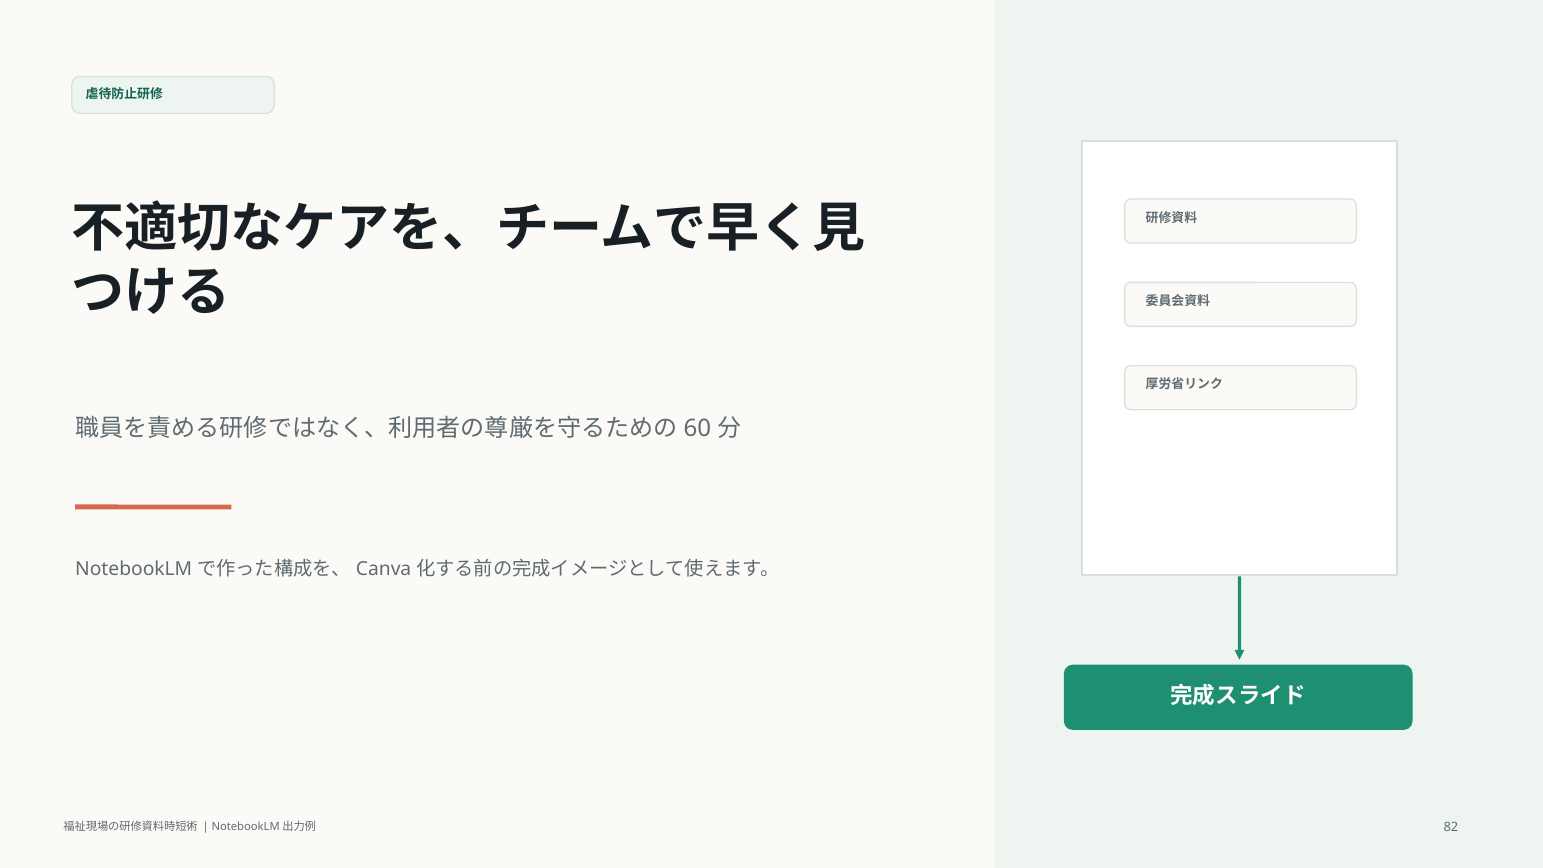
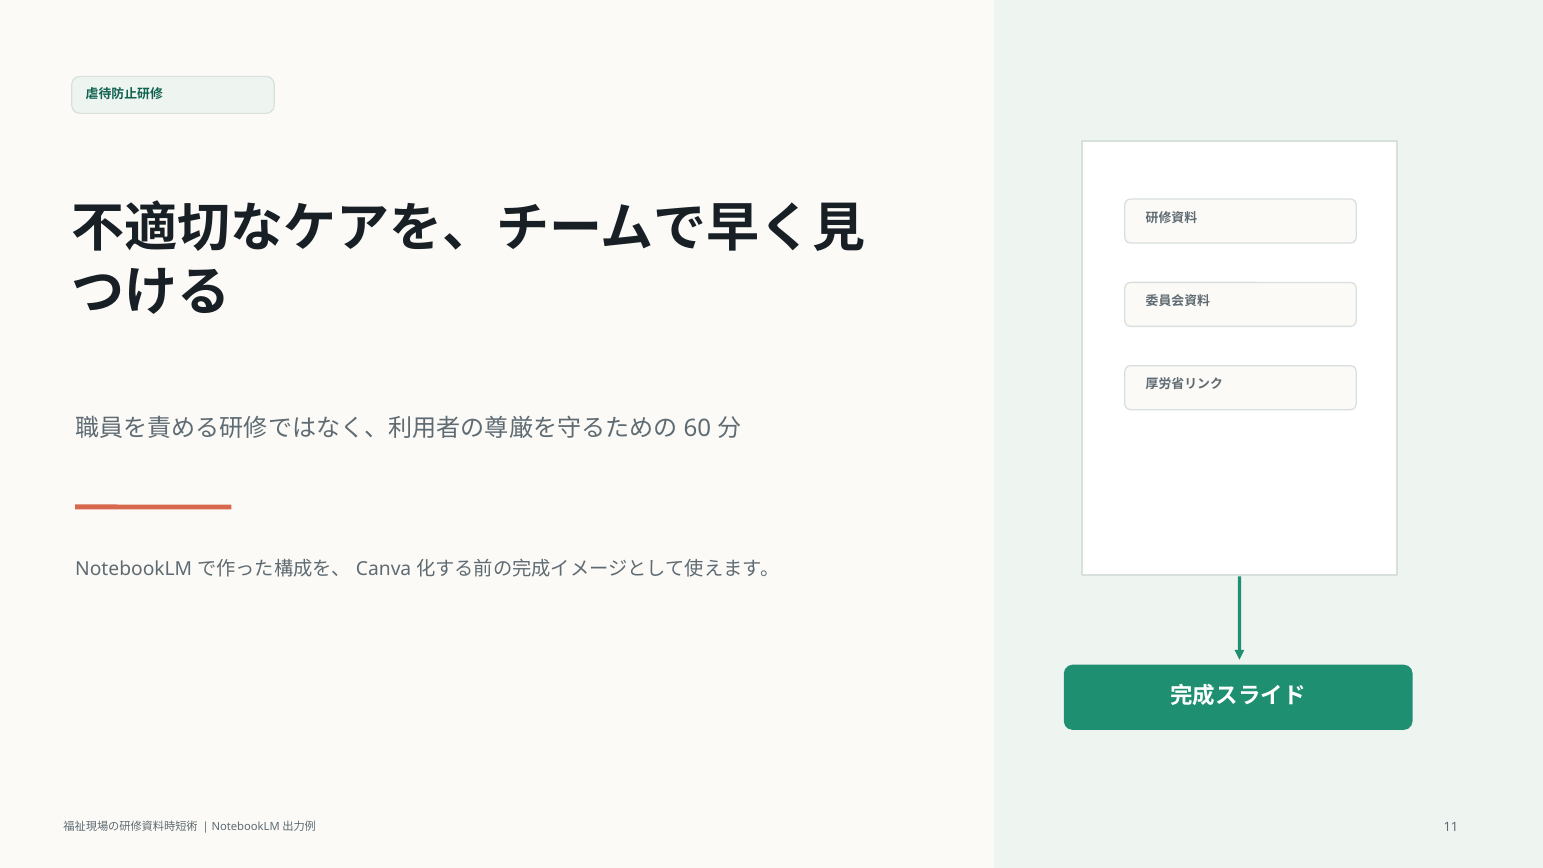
82: 82 -> 11
